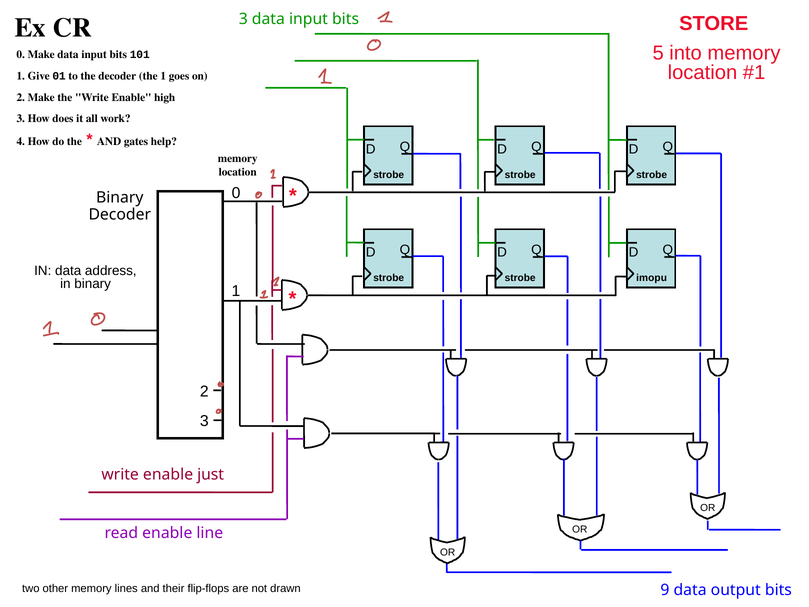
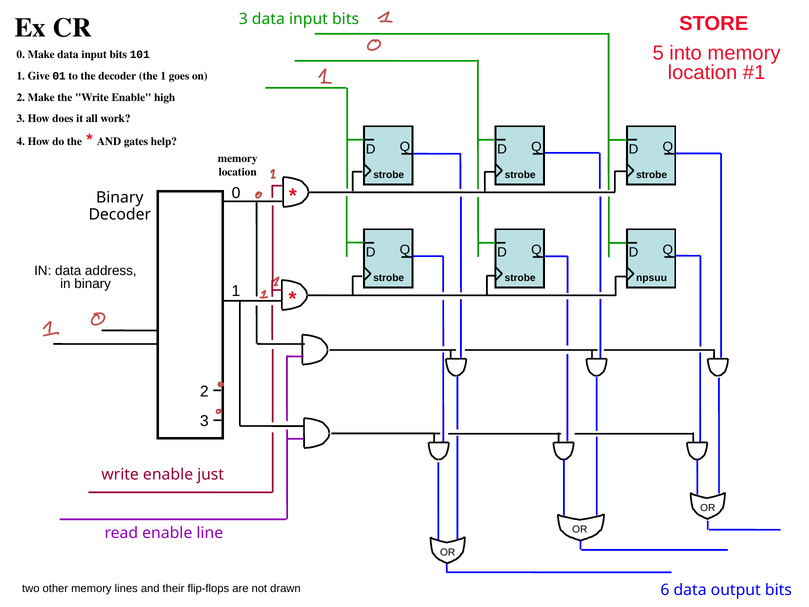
imopu: imopu -> npsuu
9: 9 -> 6
